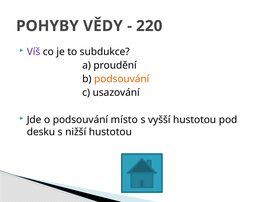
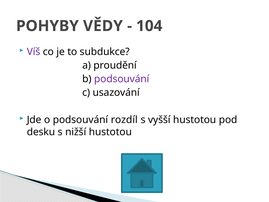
220: 220 -> 104
podsouvání at (122, 79) colour: orange -> purple
místo: místo -> rozdíl
